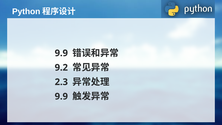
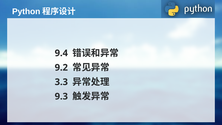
9.9 at (61, 53): 9.9 -> 9.4
2.3: 2.3 -> 3.3
9.9 at (61, 96): 9.9 -> 9.3
